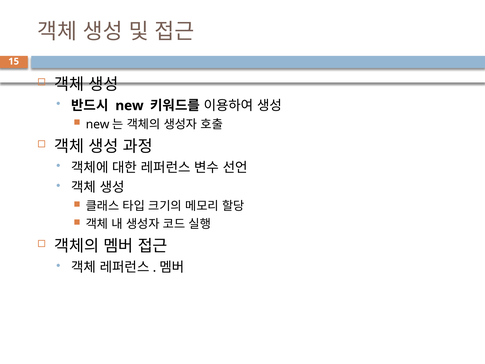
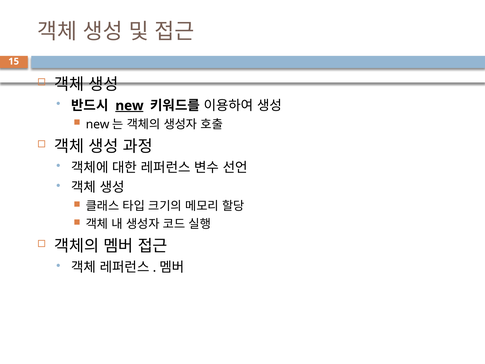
new underline: none -> present
